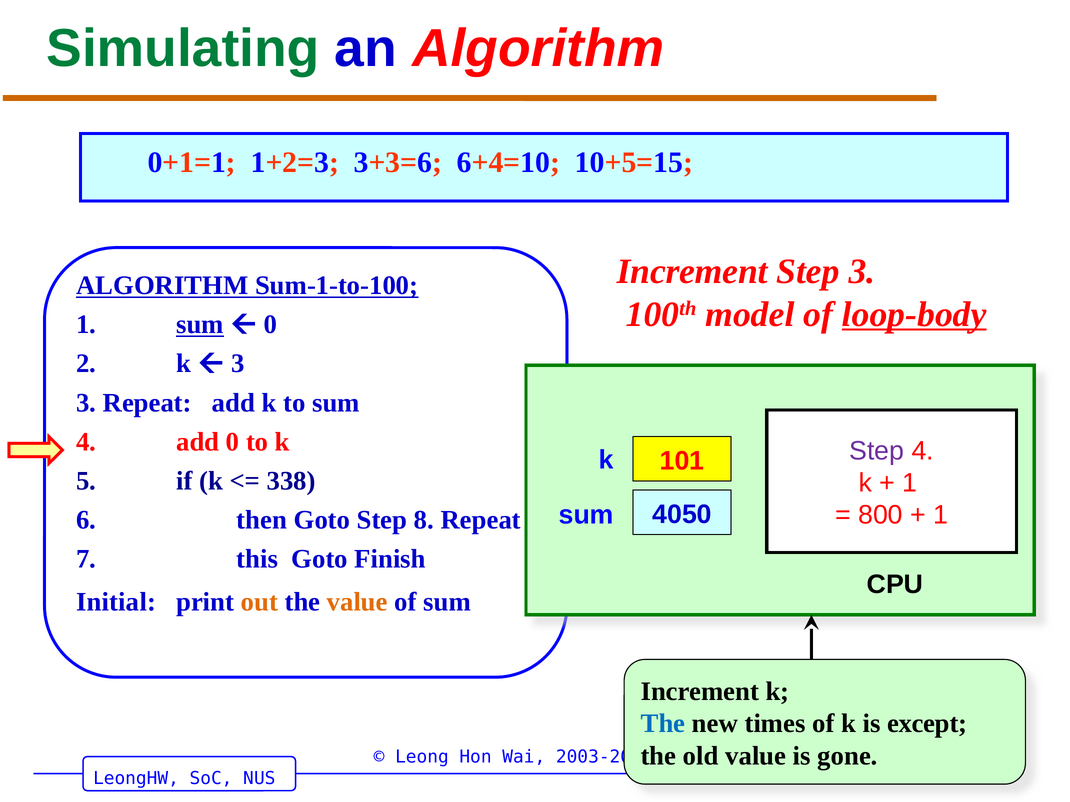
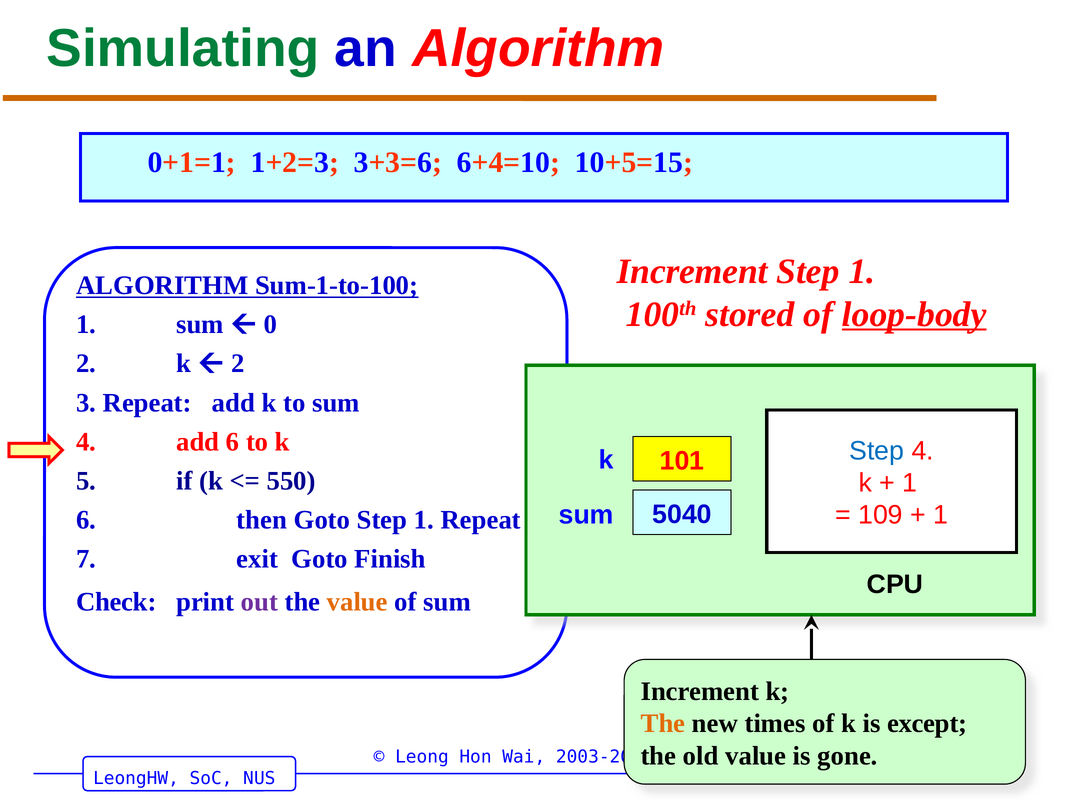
3 at (862, 272): 3 -> 1
model: model -> stored
sum at (200, 325) underline: present -> none
3 at (238, 364): 3 -> 2
add 0: 0 -> 6
Step at (877, 451) colour: purple -> blue
338: 338 -> 550
4050: 4050 -> 5040
800: 800 -> 109
Goto Step 8: 8 -> 1
this: this -> exit
Initial: Initial -> Check
out colour: orange -> purple
The at (663, 724) colour: blue -> orange
